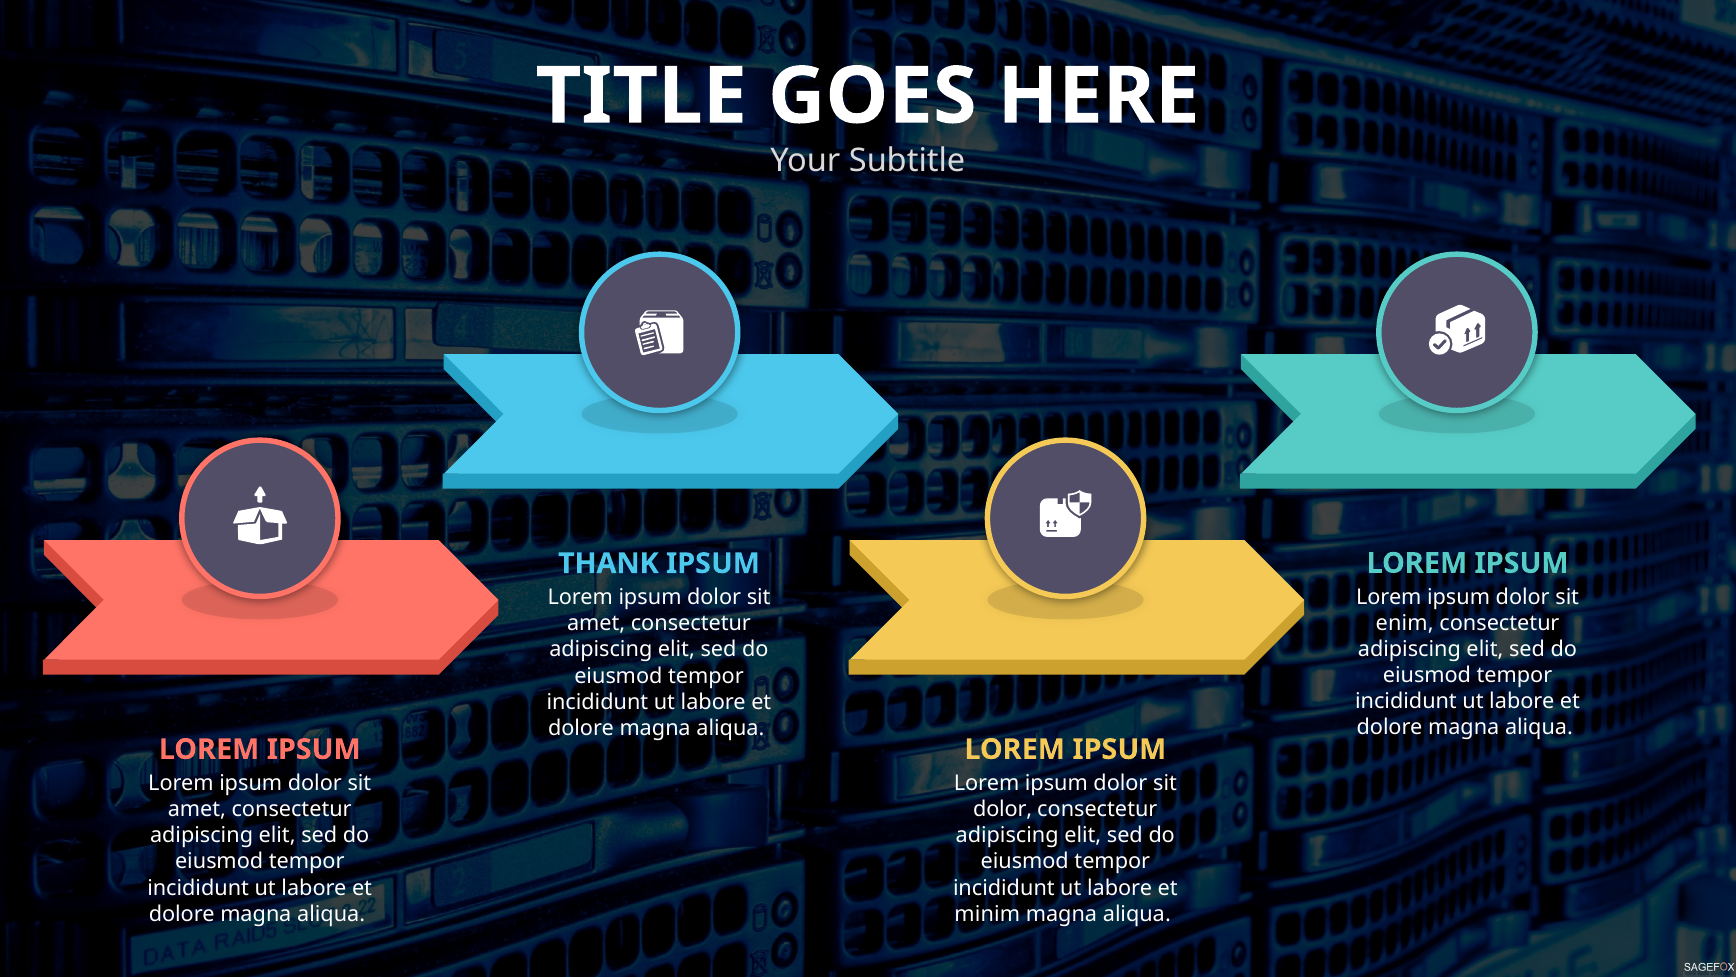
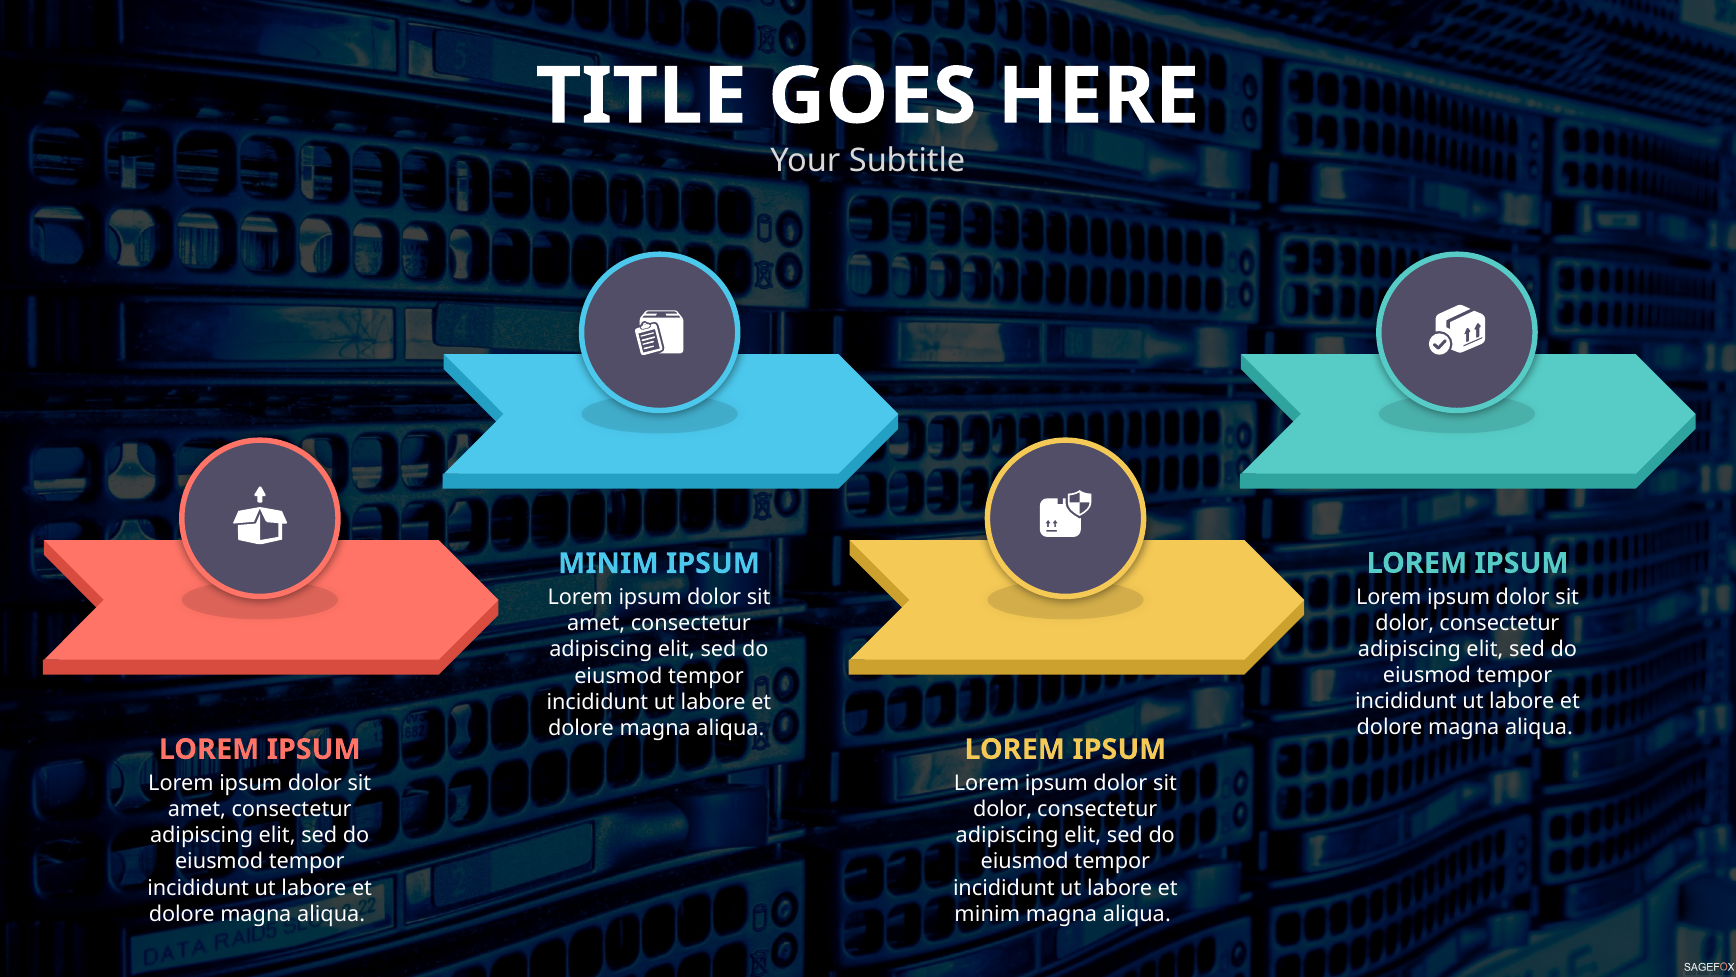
THANK at (608, 563): THANK -> MINIM
enim at (1405, 623): enim -> dolor
